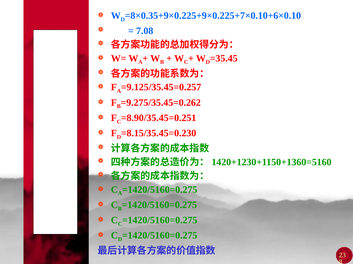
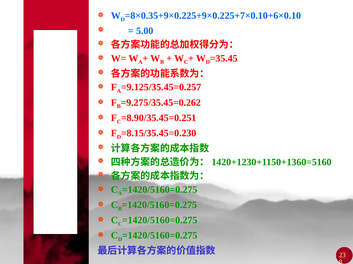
7.08: 7.08 -> 5.00
